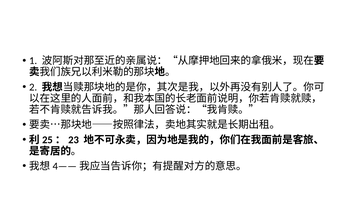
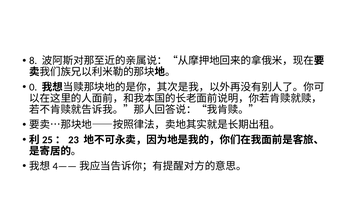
1: 1 -> 8
2: 2 -> 0
